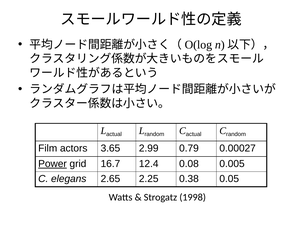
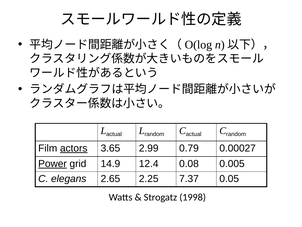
actors underline: none -> present
16.7: 16.7 -> 14.9
0.38: 0.38 -> 7.37
